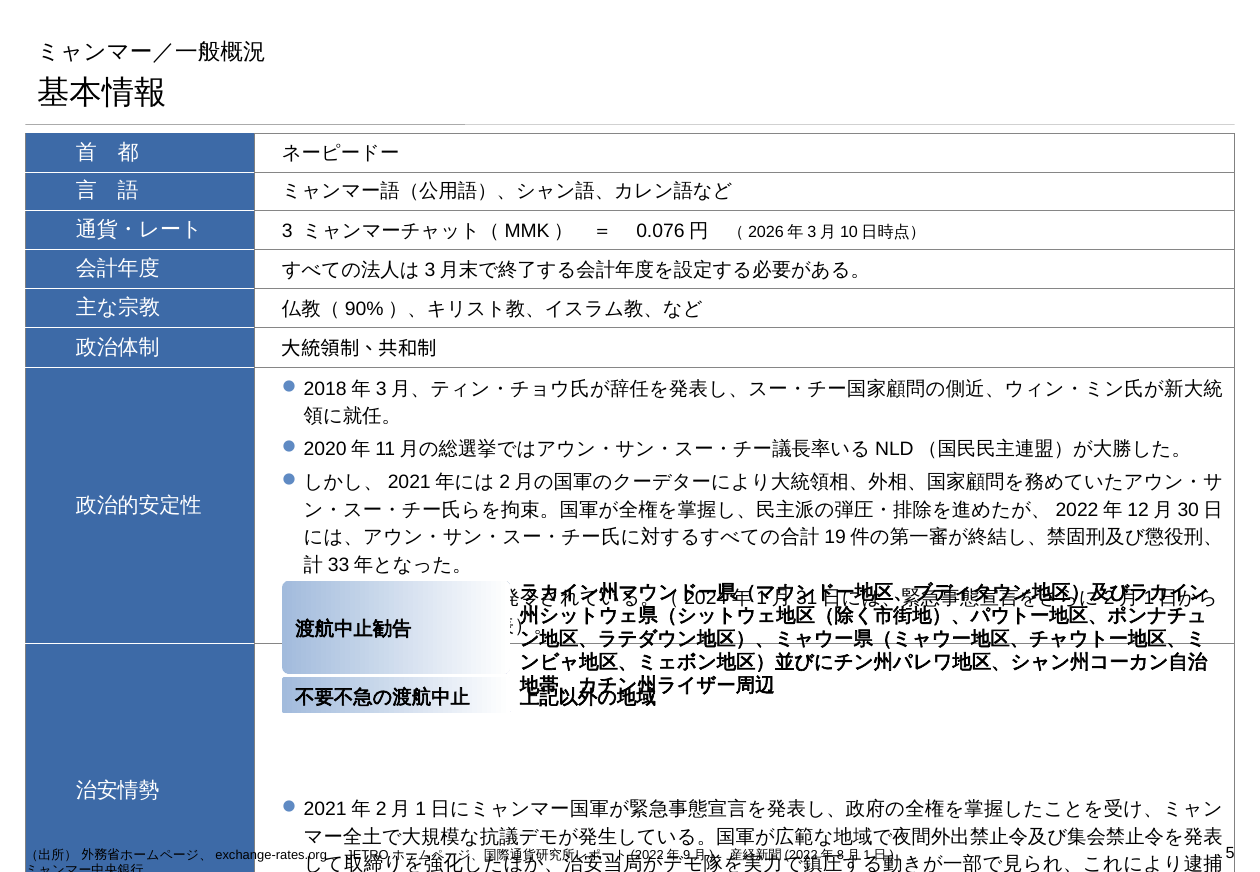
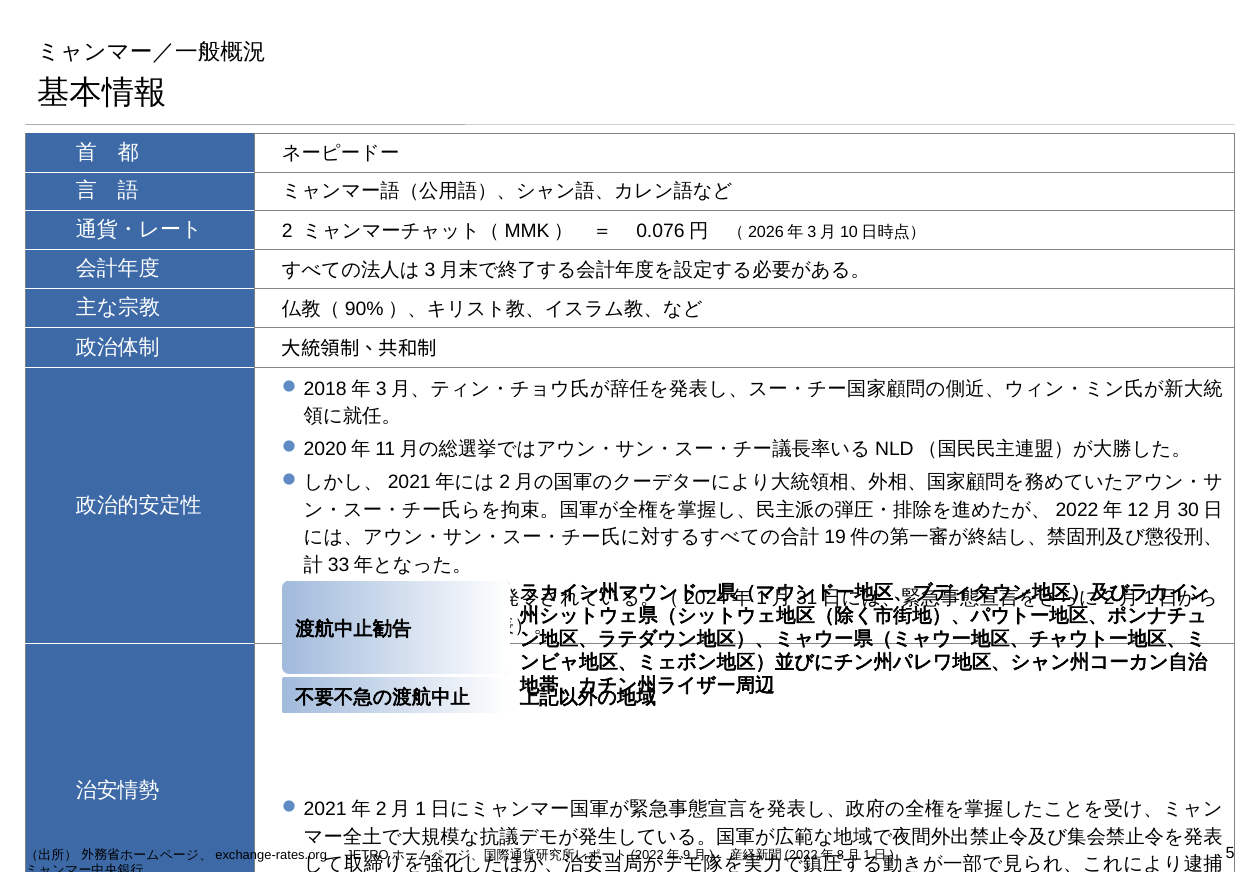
3: 3 -> 2
